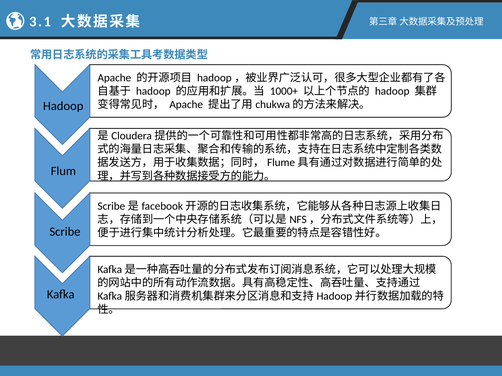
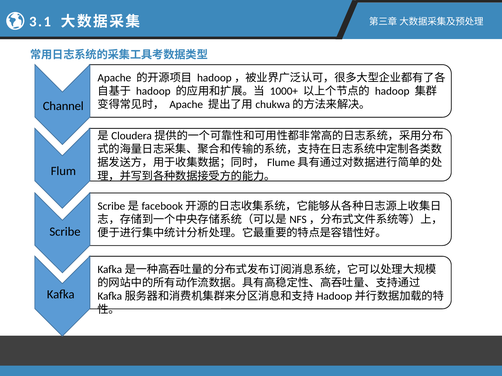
Hadoop at (63, 106): Hadoop -> Channel
